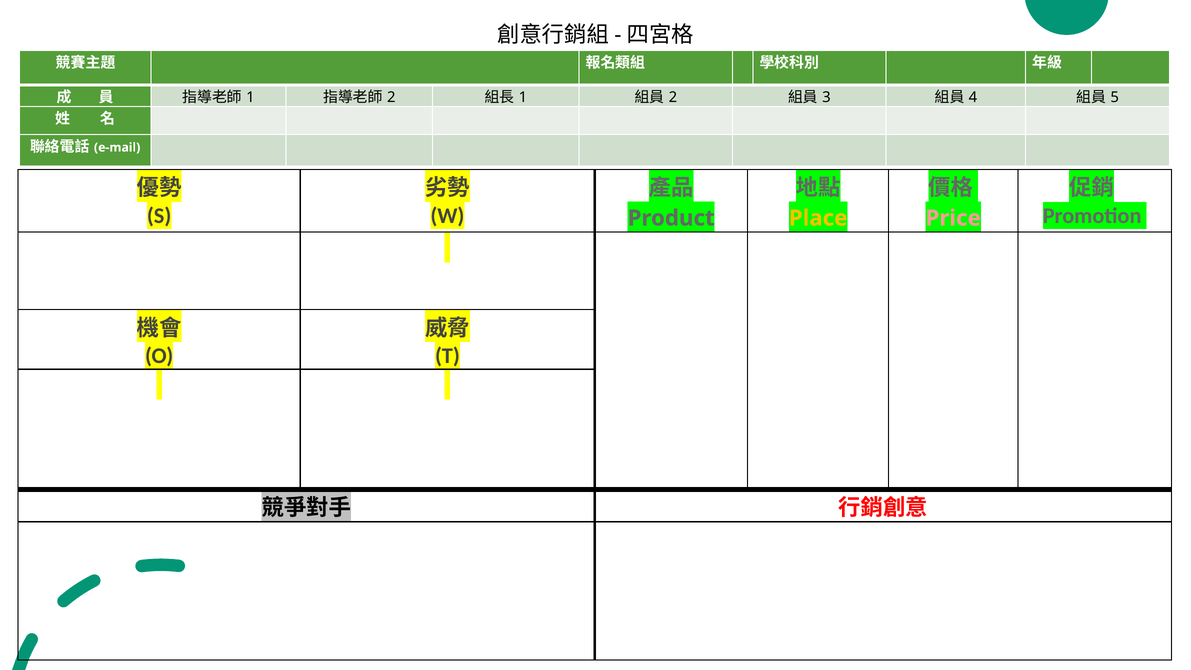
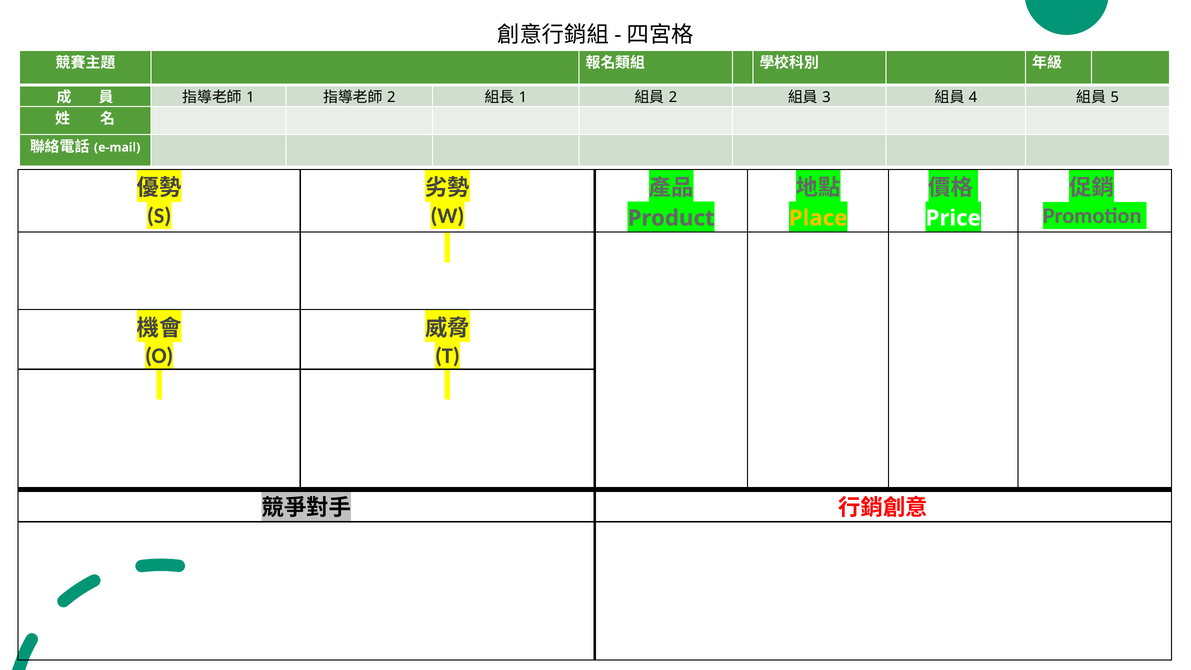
Price colour: pink -> white
